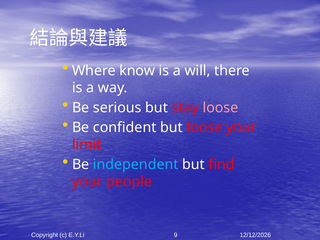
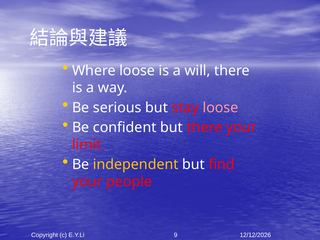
Where know: know -> loose
but loose: loose -> there
independent colour: light blue -> yellow
